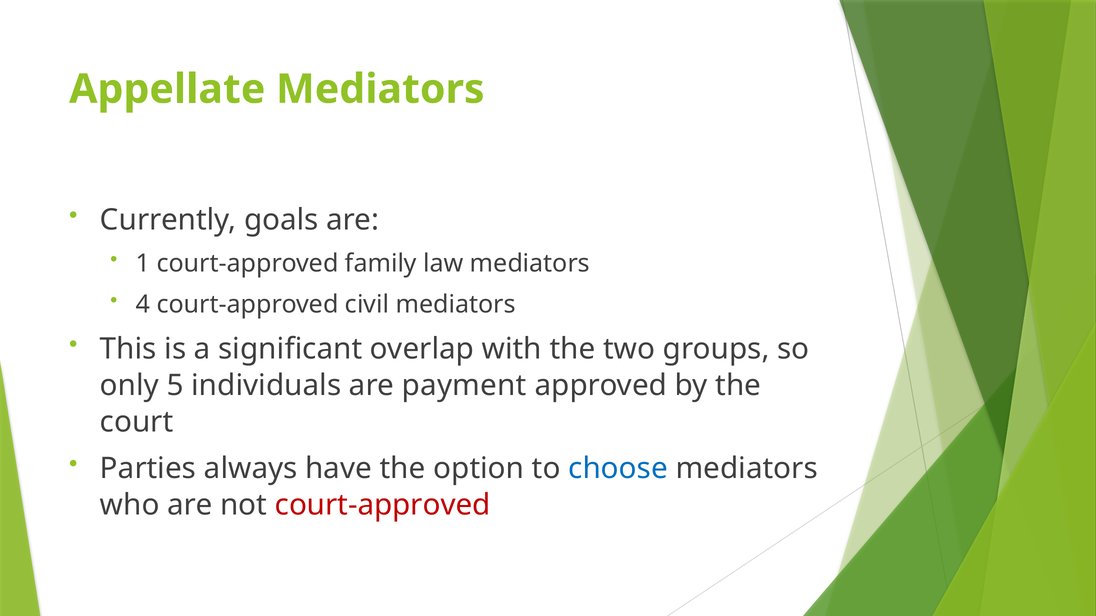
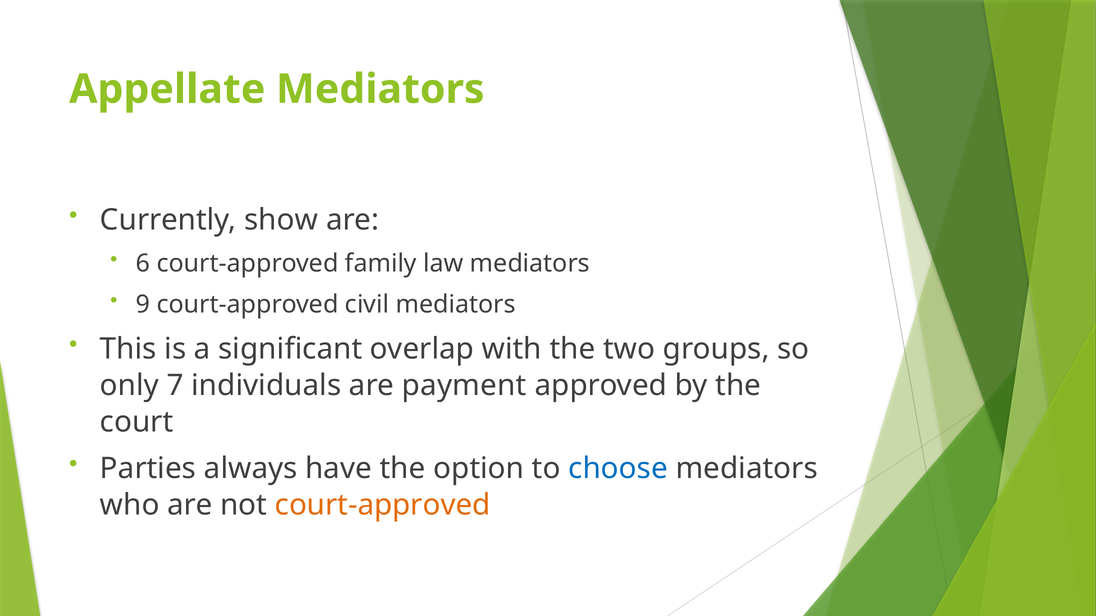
goals: goals -> show
1: 1 -> 6
4: 4 -> 9
5: 5 -> 7
court-approved at (383, 506) colour: red -> orange
